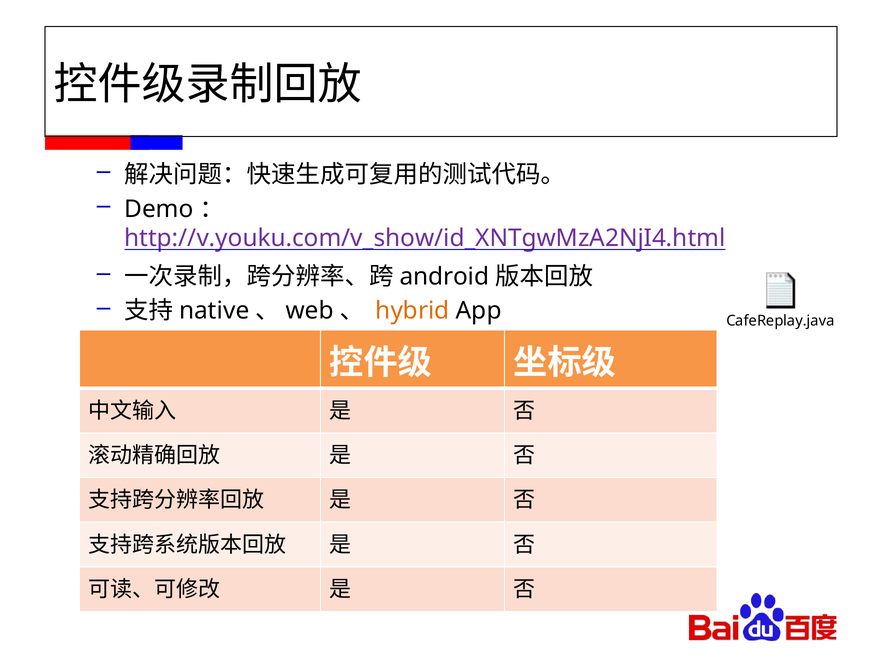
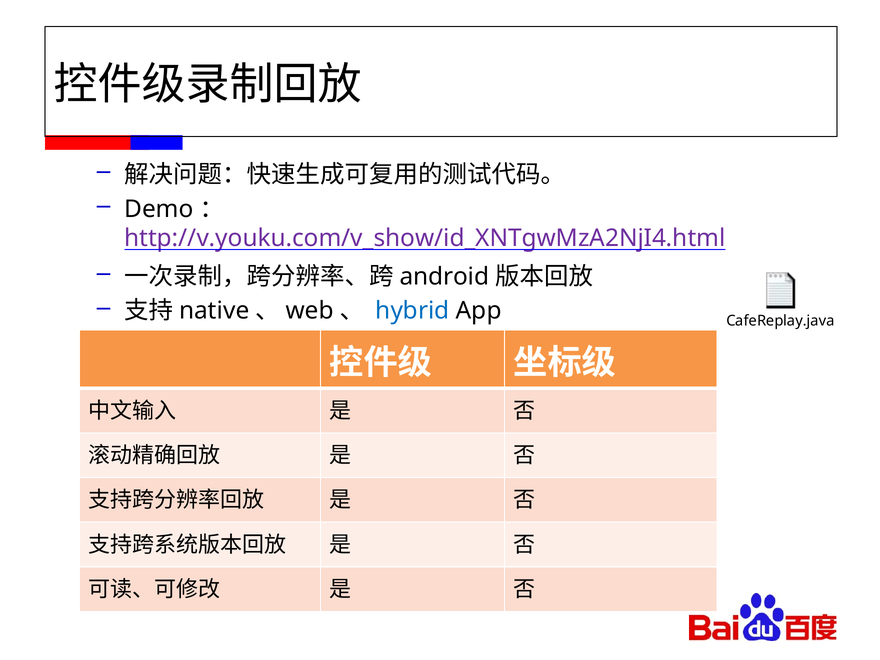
hybrid colour: orange -> blue
